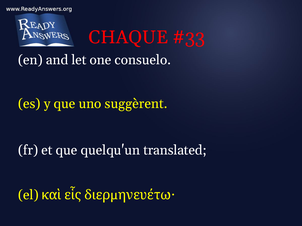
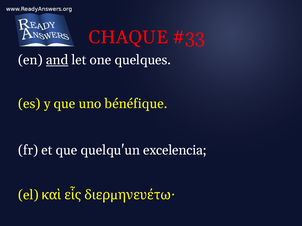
and underline: none -> present
consuelo: consuelo -> quelques
suggèrent: suggèrent -> bénéfique
translated: translated -> excelencia
